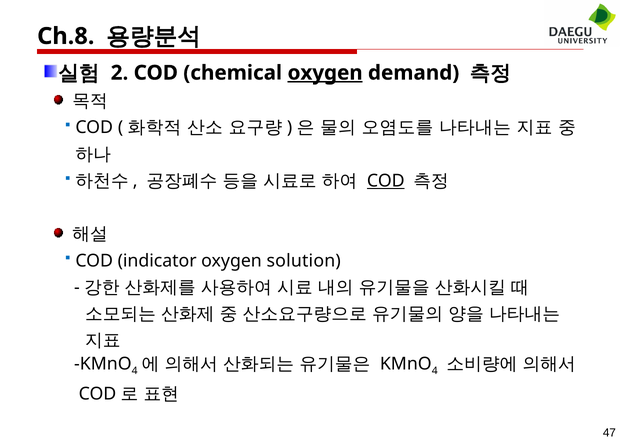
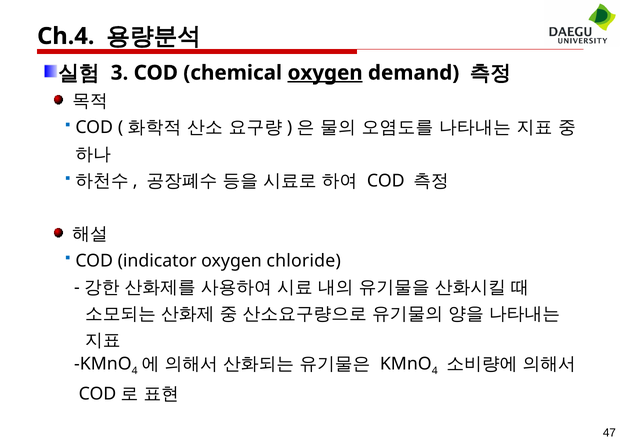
Ch.8: Ch.8 -> Ch.4
2: 2 -> 3
COD at (386, 181) underline: present -> none
solution: solution -> chloride
